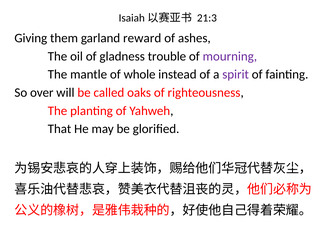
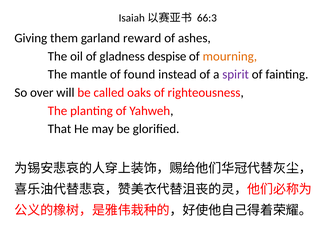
21:3: 21:3 -> 66:3
trouble: trouble -> despise
mourning colour: purple -> orange
whole: whole -> found
